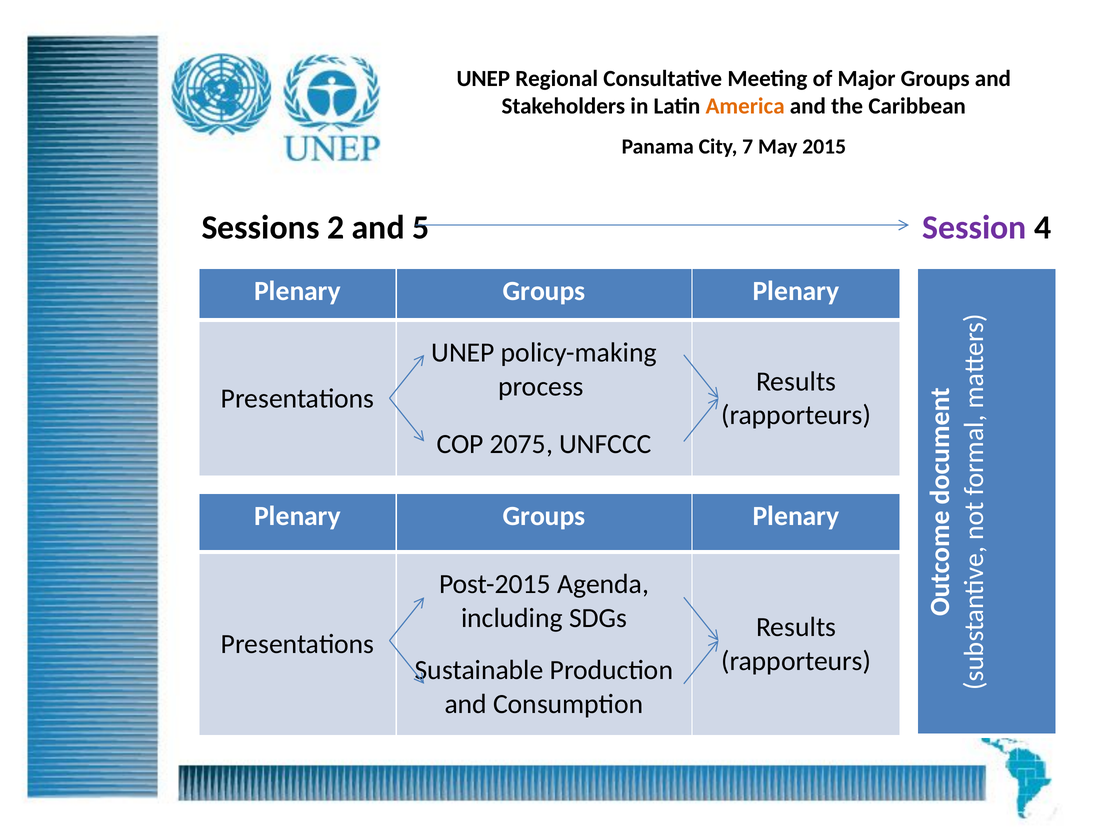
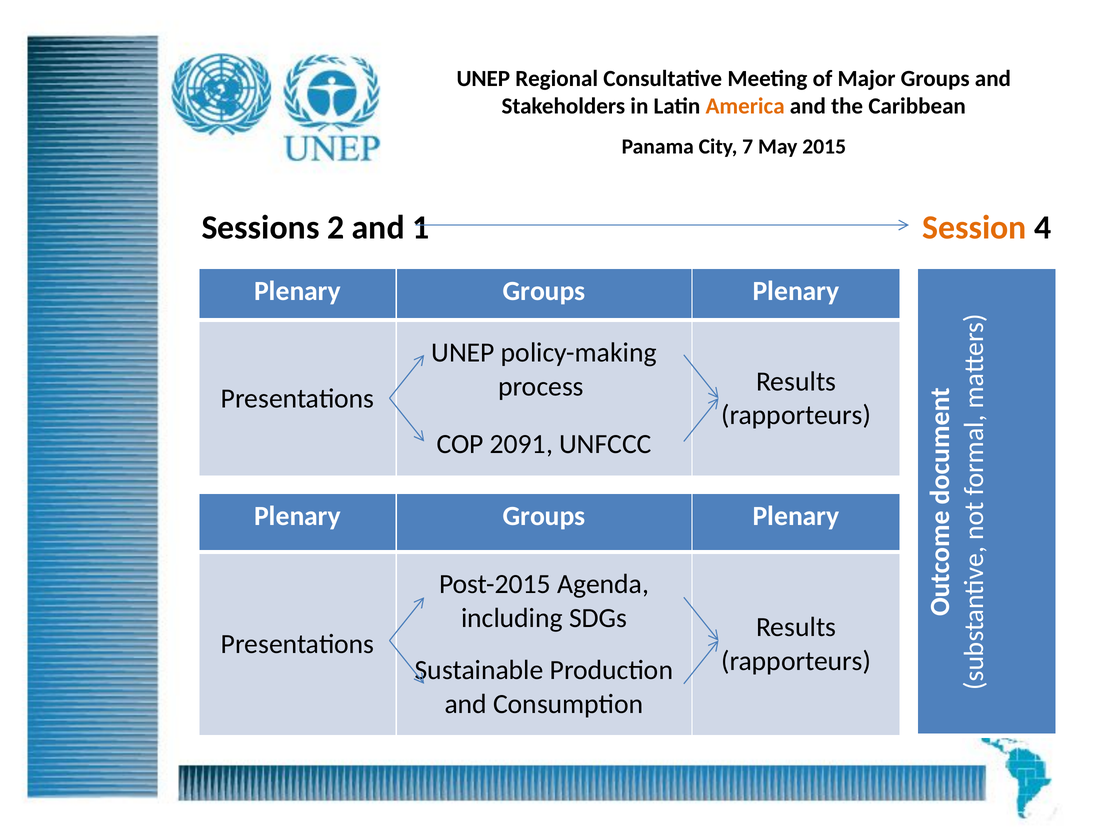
5: 5 -> 1
Session colour: purple -> orange
2075: 2075 -> 2091
